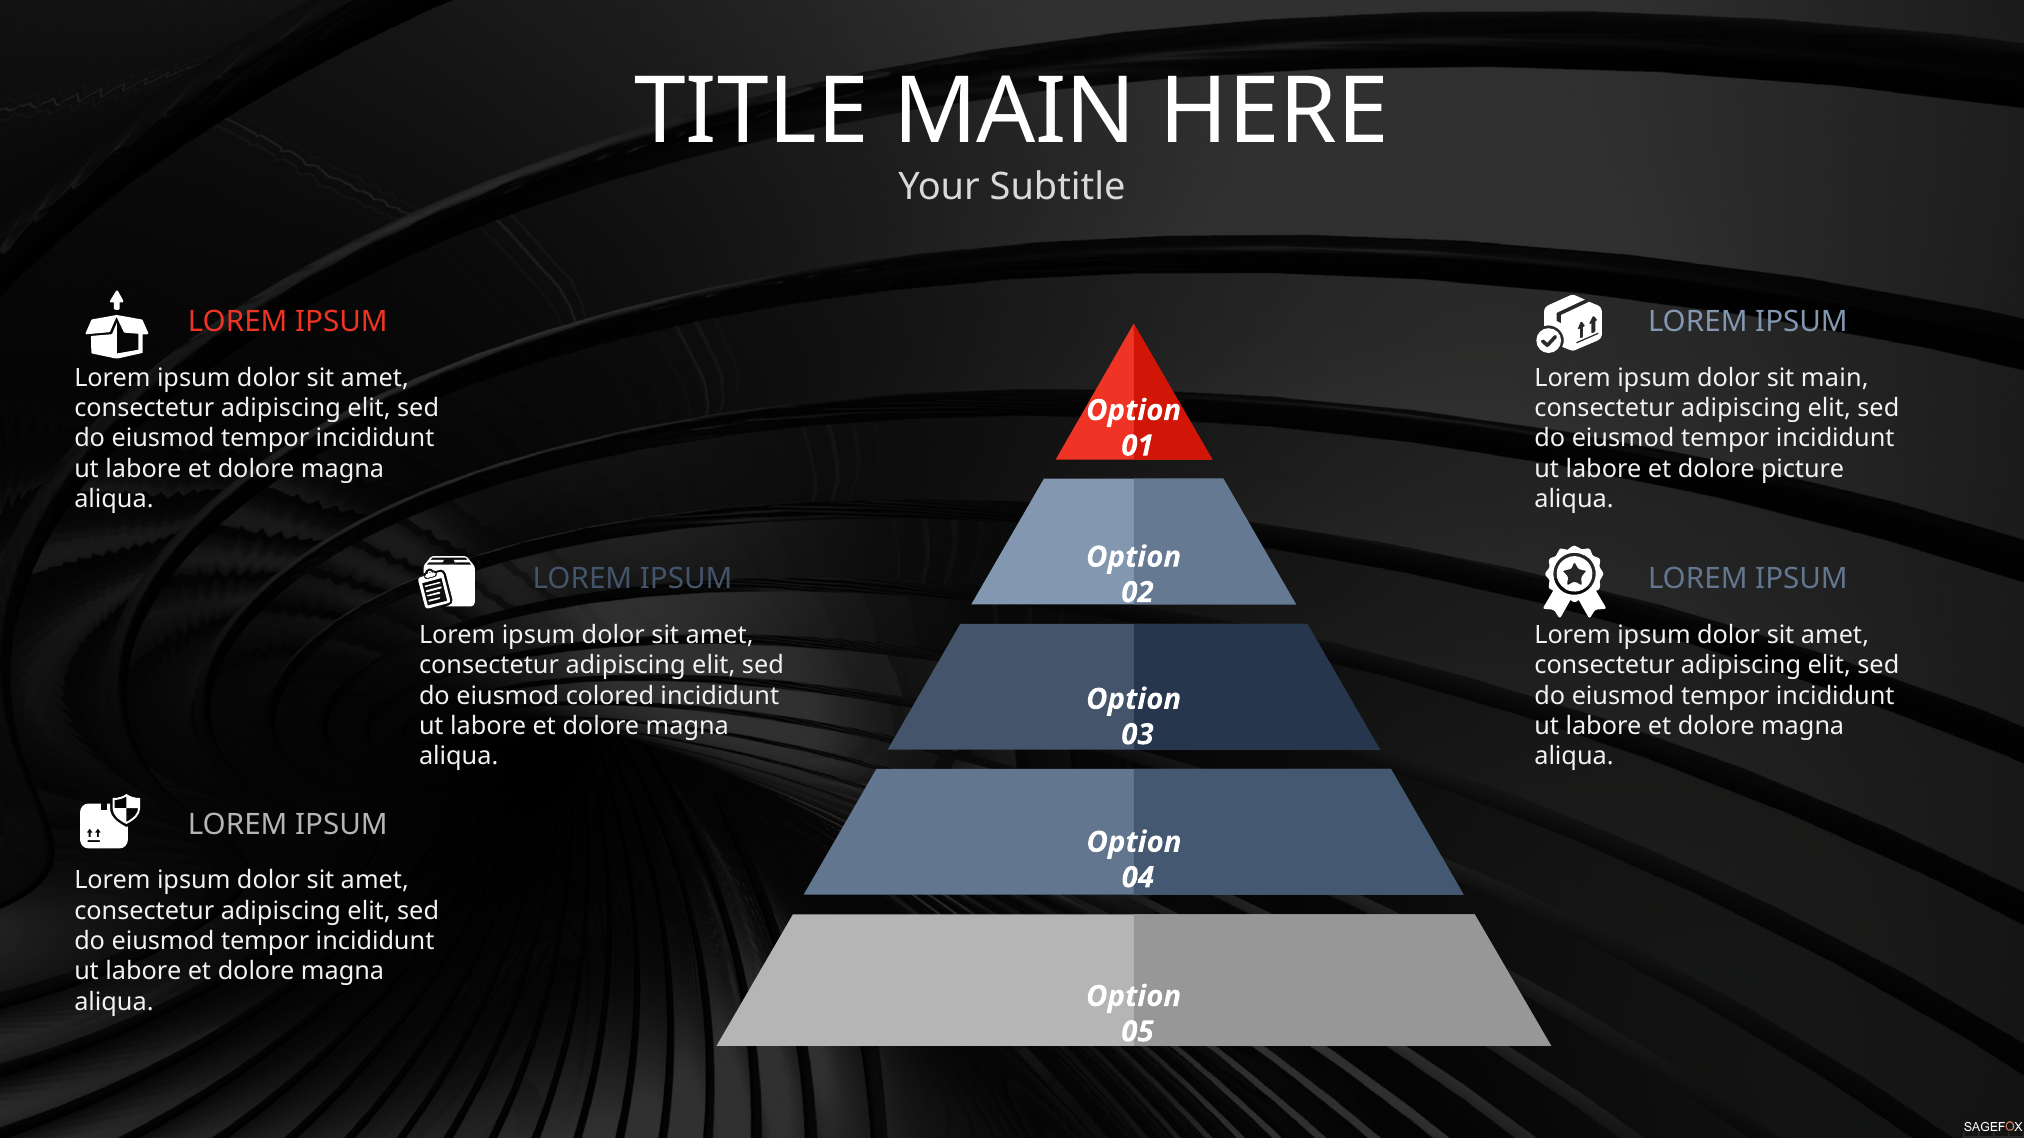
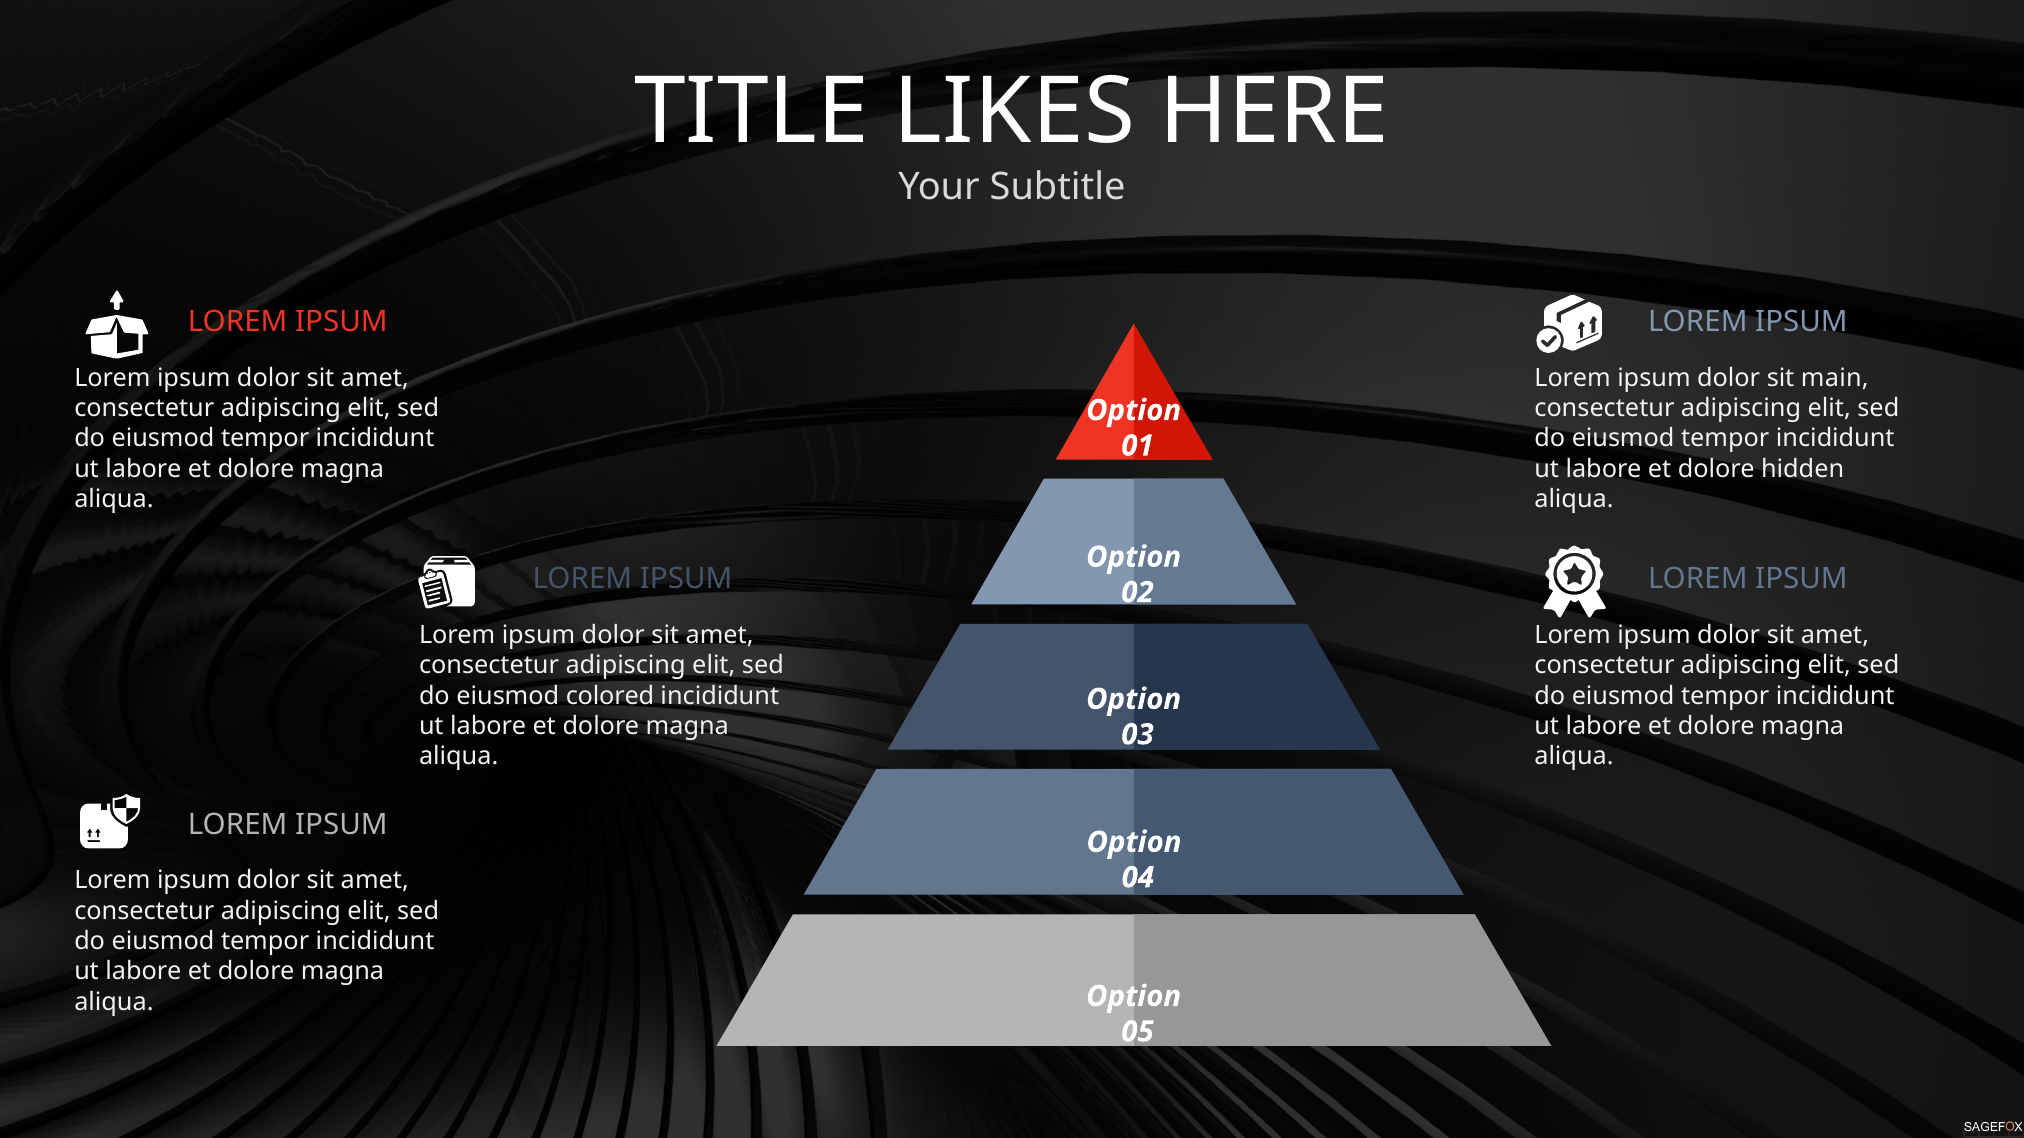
TITLE MAIN: MAIN -> LIKES
picture: picture -> hidden
